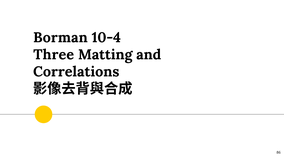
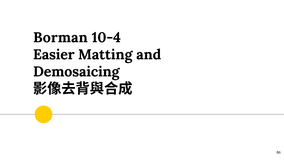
Three: Three -> Easier
Correlations: Correlations -> Demosaicing
